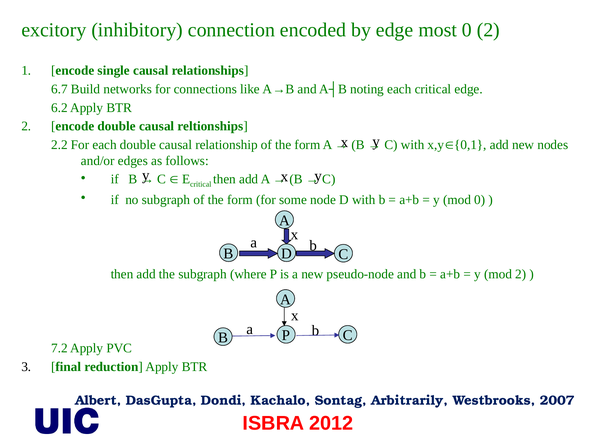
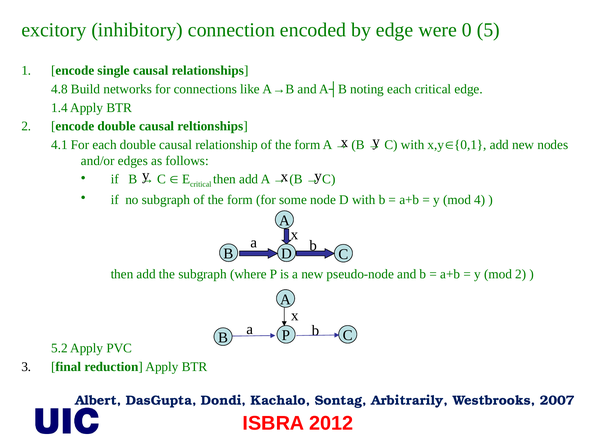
most: most -> were
0 2: 2 -> 5
6.7: 6.7 -> 4.8
6.2: 6.2 -> 1.4
2.2: 2.2 -> 4.1
mod 0: 0 -> 4
7.2: 7.2 -> 5.2
